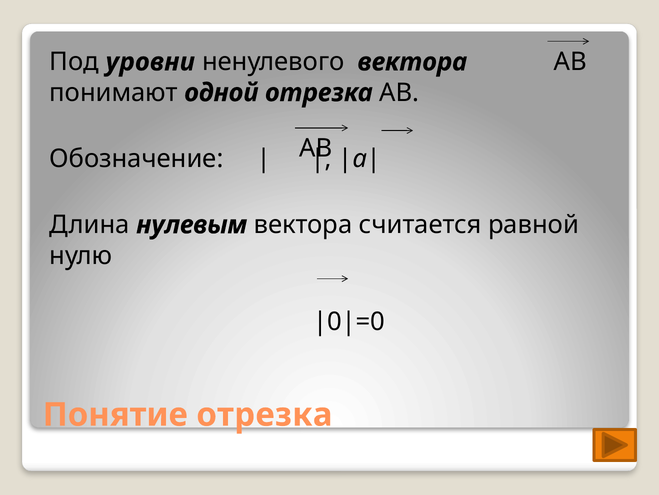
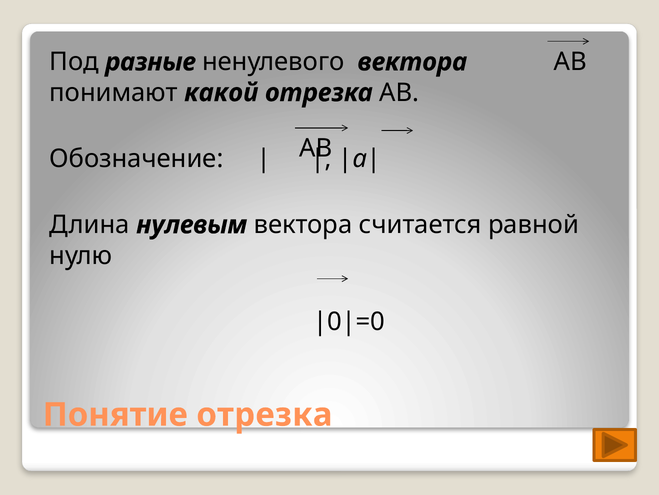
уровни: уровни -> разные
одной: одной -> какой
